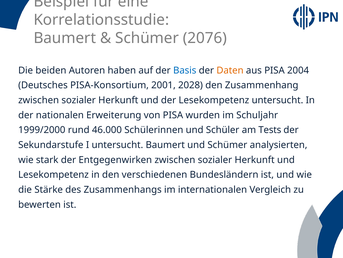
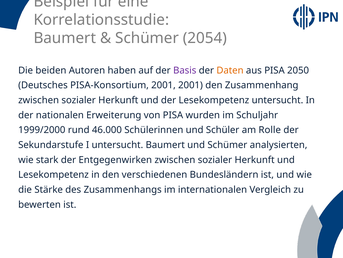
2076: 2076 -> 2054
Basis colour: blue -> purple
2004: 2004 -> 2050
2001 2028: 2028 -> 2001
Tests: Tests -> Rolle
